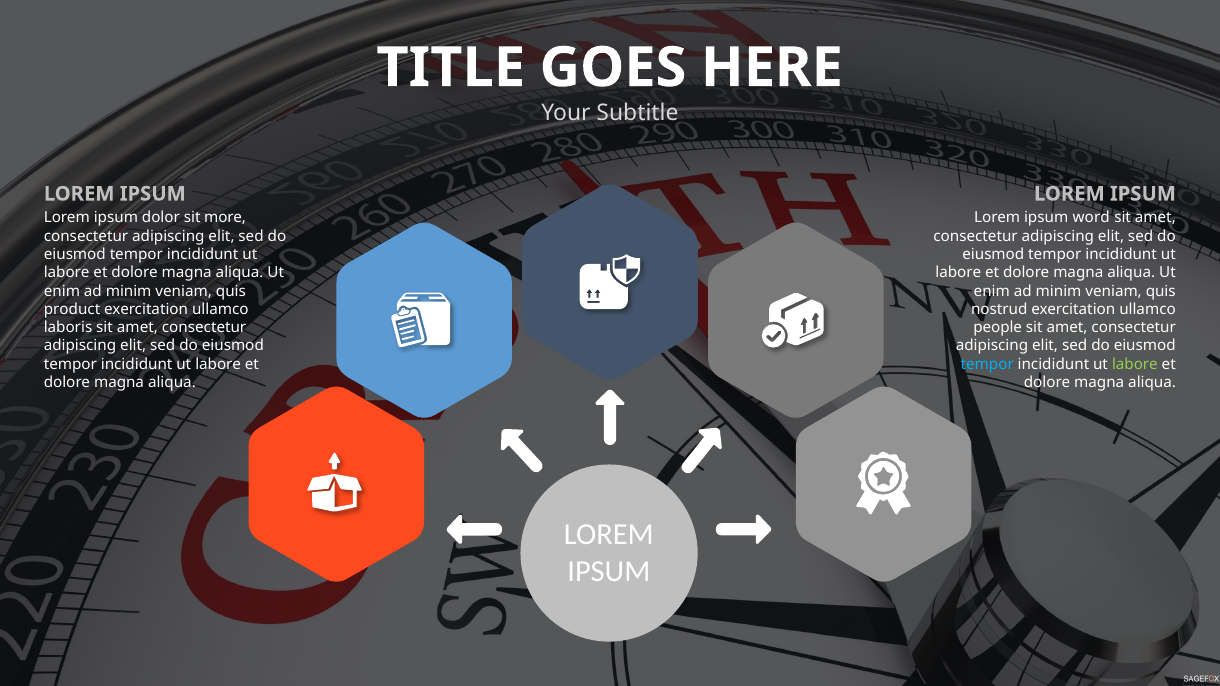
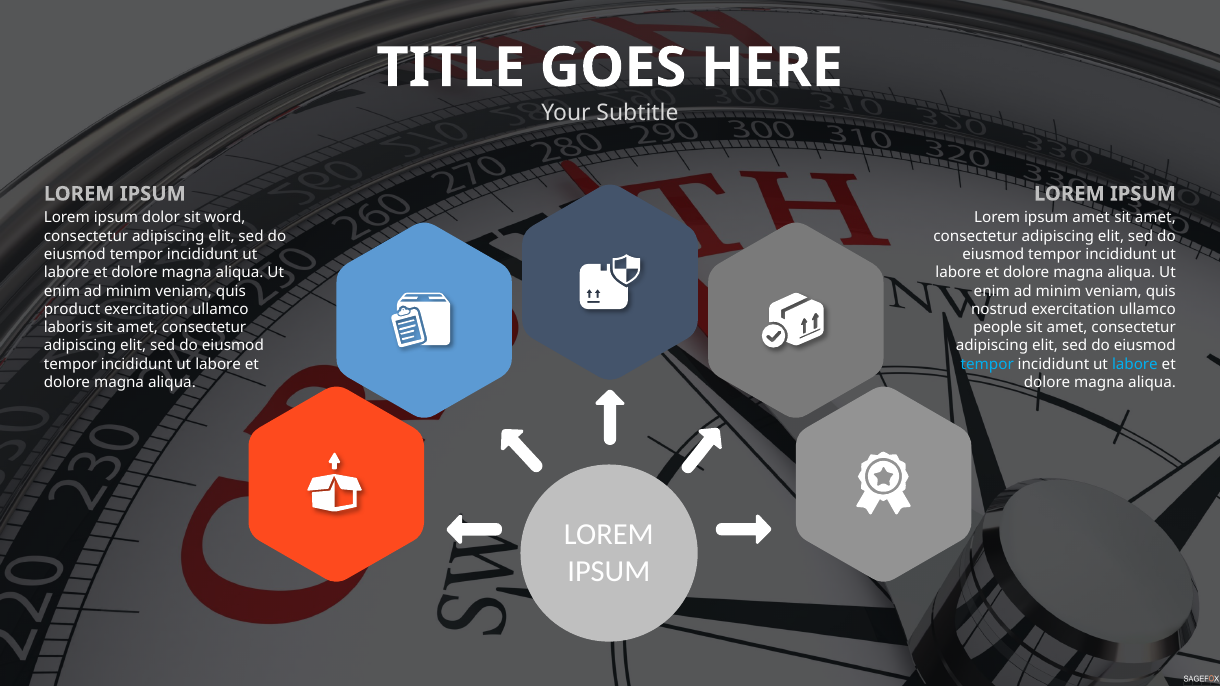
more: more -> word
ipsum word: word -> amet
labore at (1135, 364) colour: light green -> light blue
